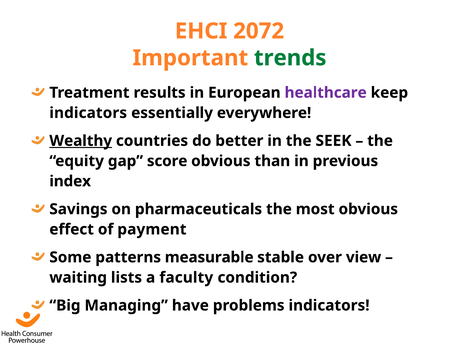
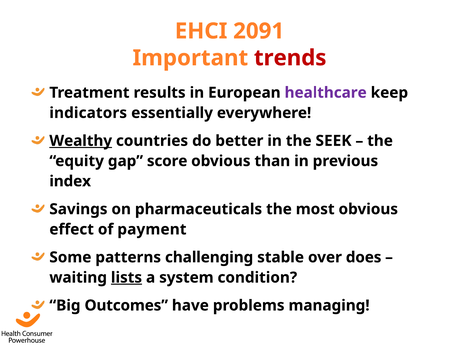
2072: 2072 -> 2091
trends colour: green -> red
measurable: measurable -> challenging
view: view -> does
lists underline: none -> present
faculty: faculty -> system
Managing: Managing -> Outcomes
problems indicators: indicators -> managing
